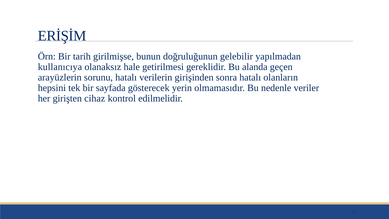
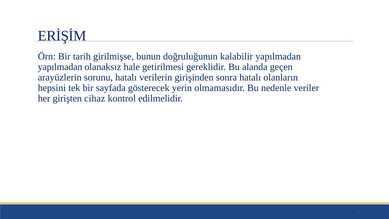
gelebilir: gelebilir -> kalabilir
kullanıcıya at (60, 67): kullanıcıya -> yapılmadan
